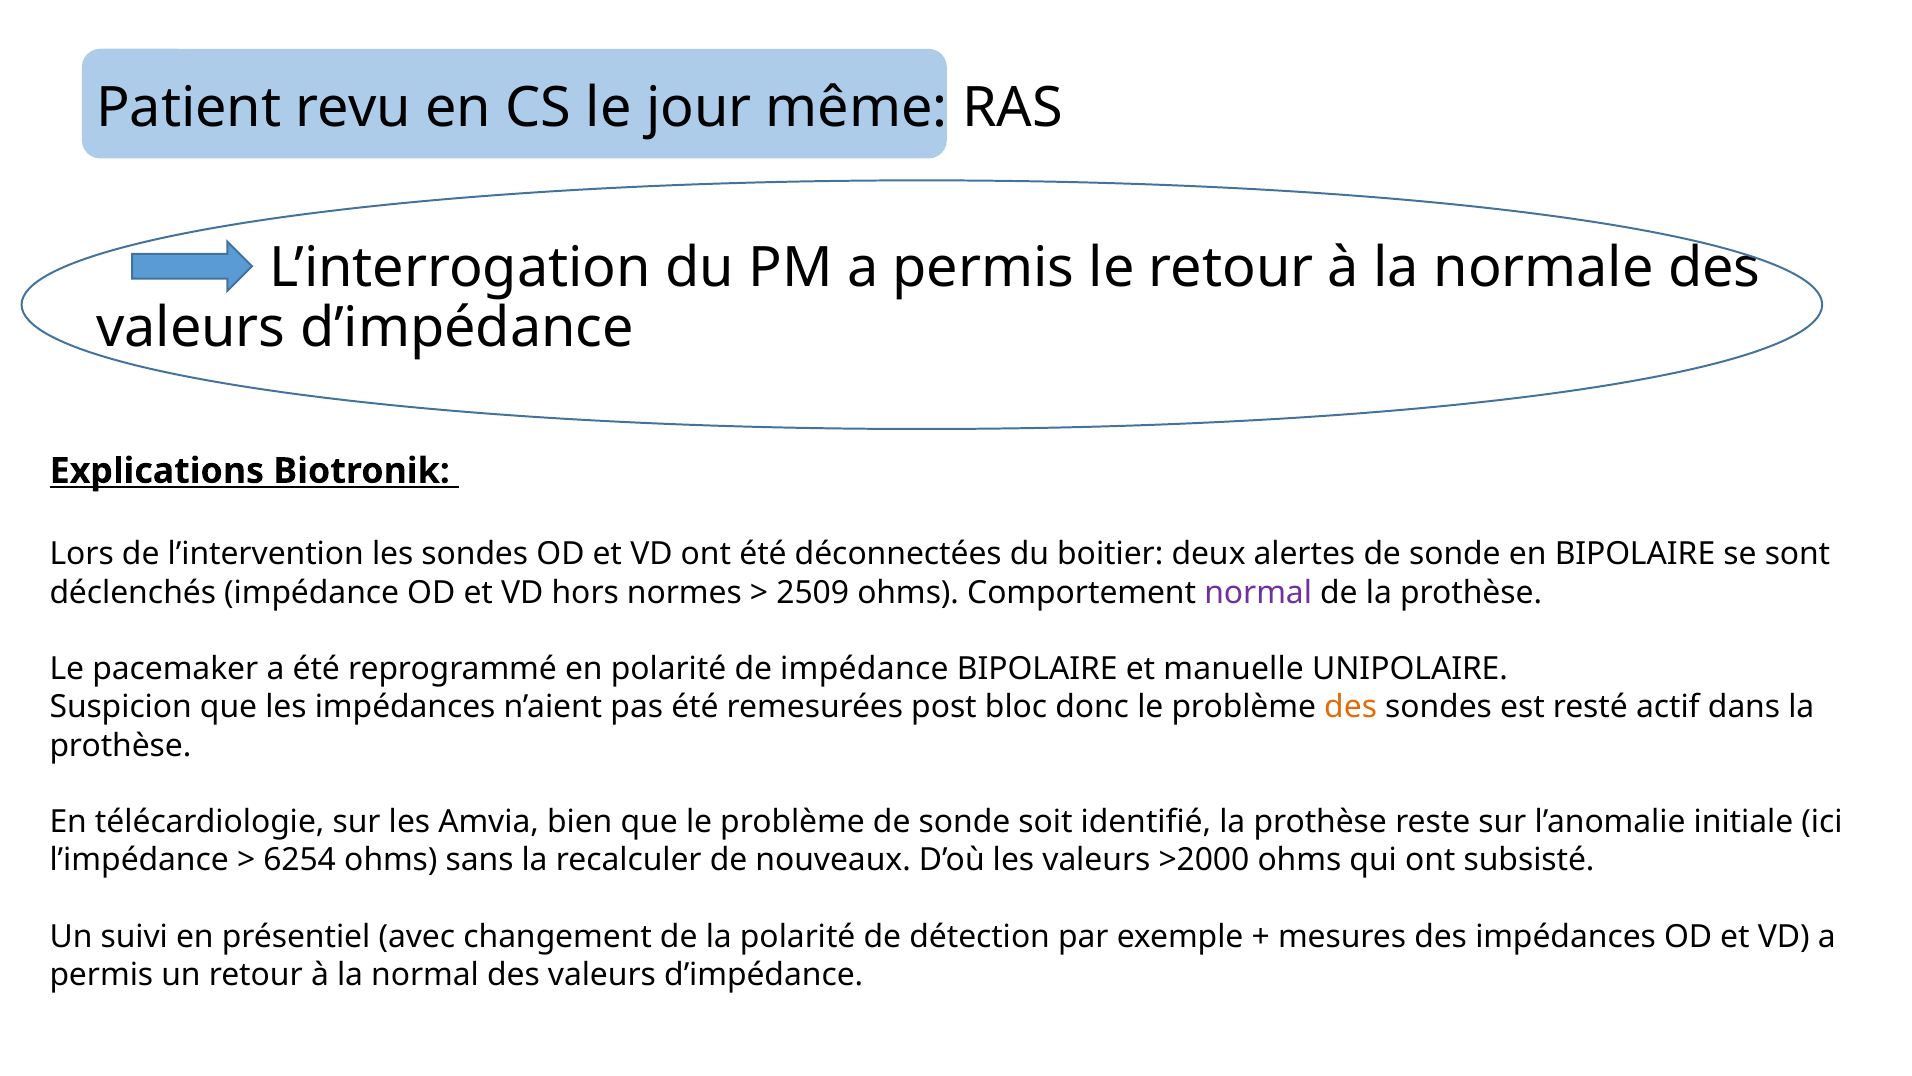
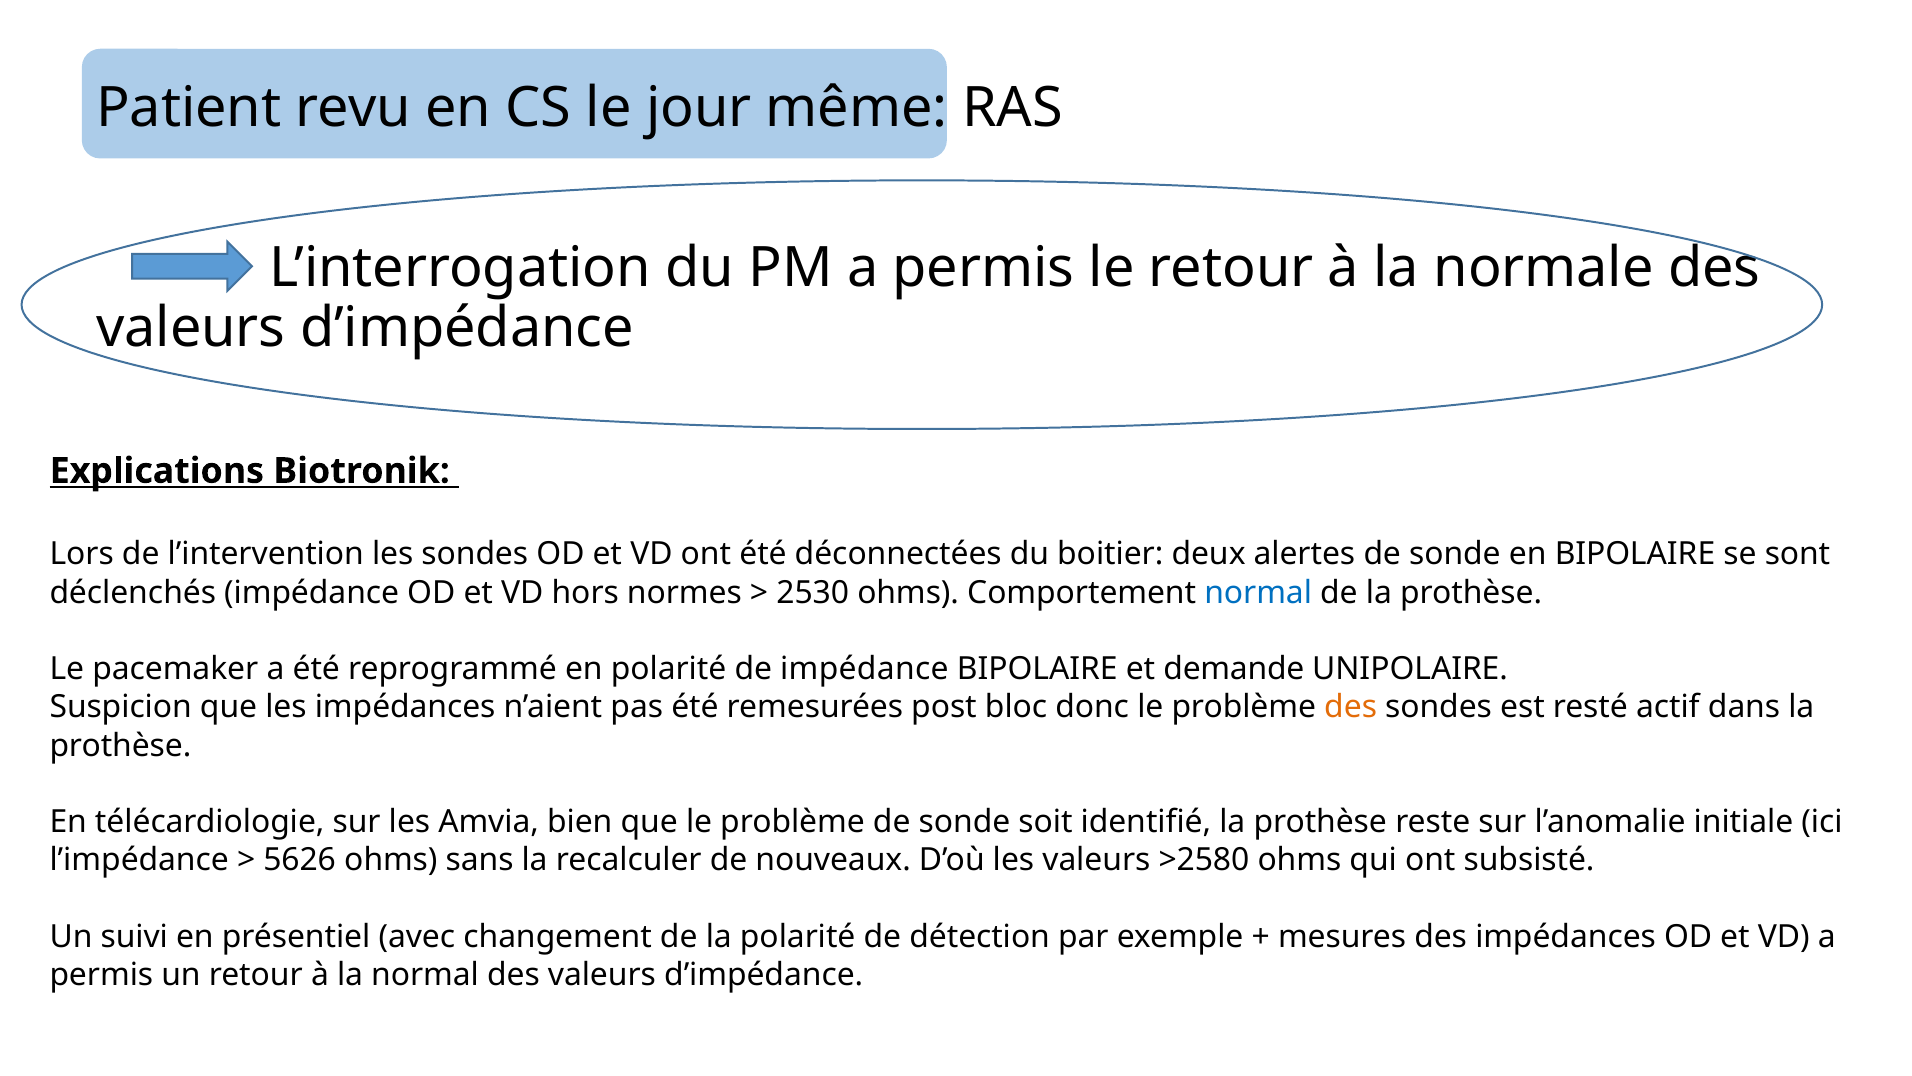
2509: 2509 -> 2530
normal at (1258, 592) colour: purple -> blue
manuelle: manuelle -> demande
6254: 6254 -> 5626
>2000: >2000 -> >2580
